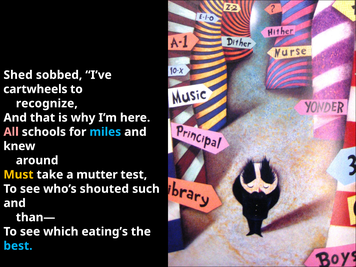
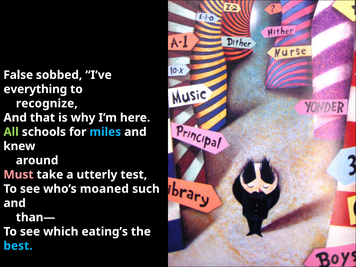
Shed: Shed -> False
cartwheels: cartwheels -> everything
All colour: pink -> light green
Must colour: yellow -> pink
mutter: mutter -> utterly
shouted: shouted -> moaned
